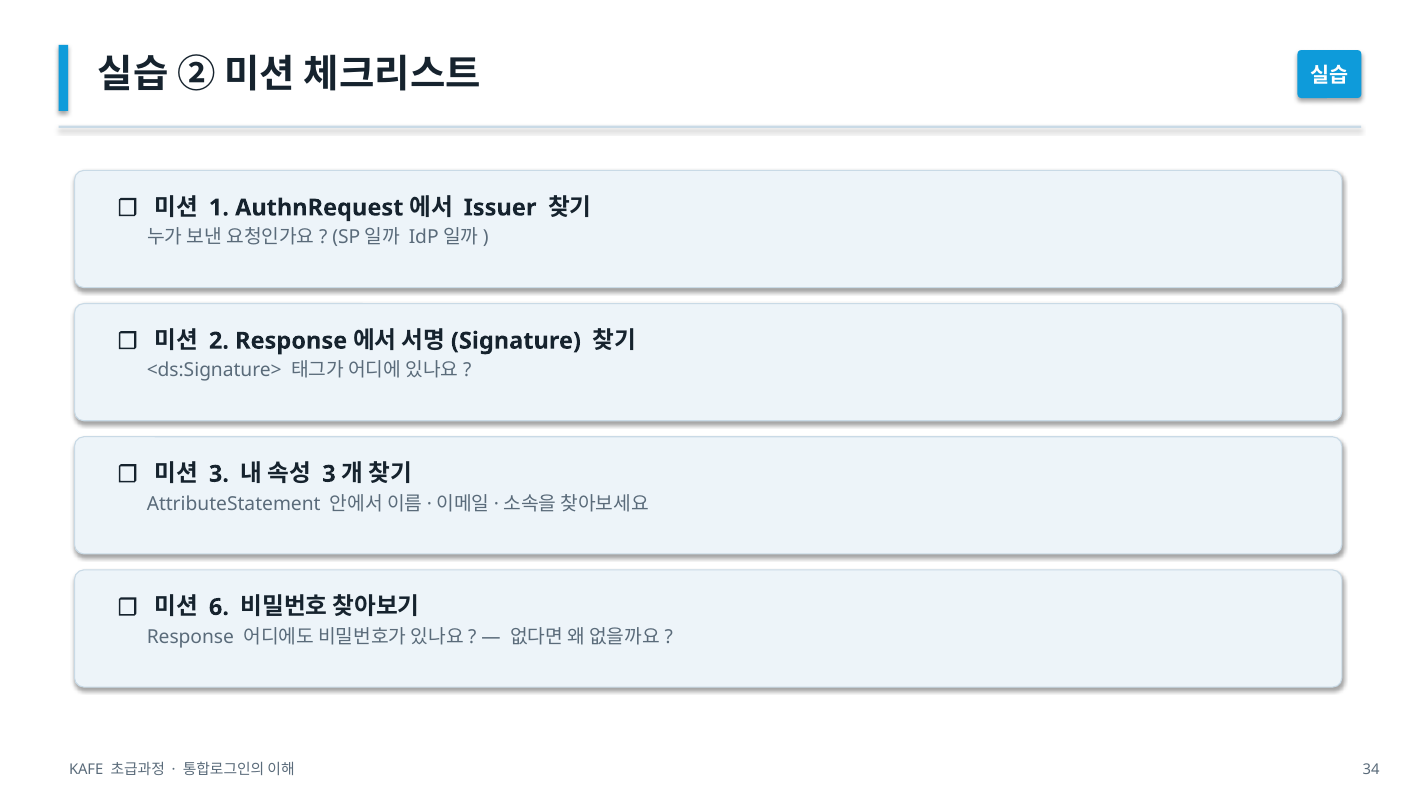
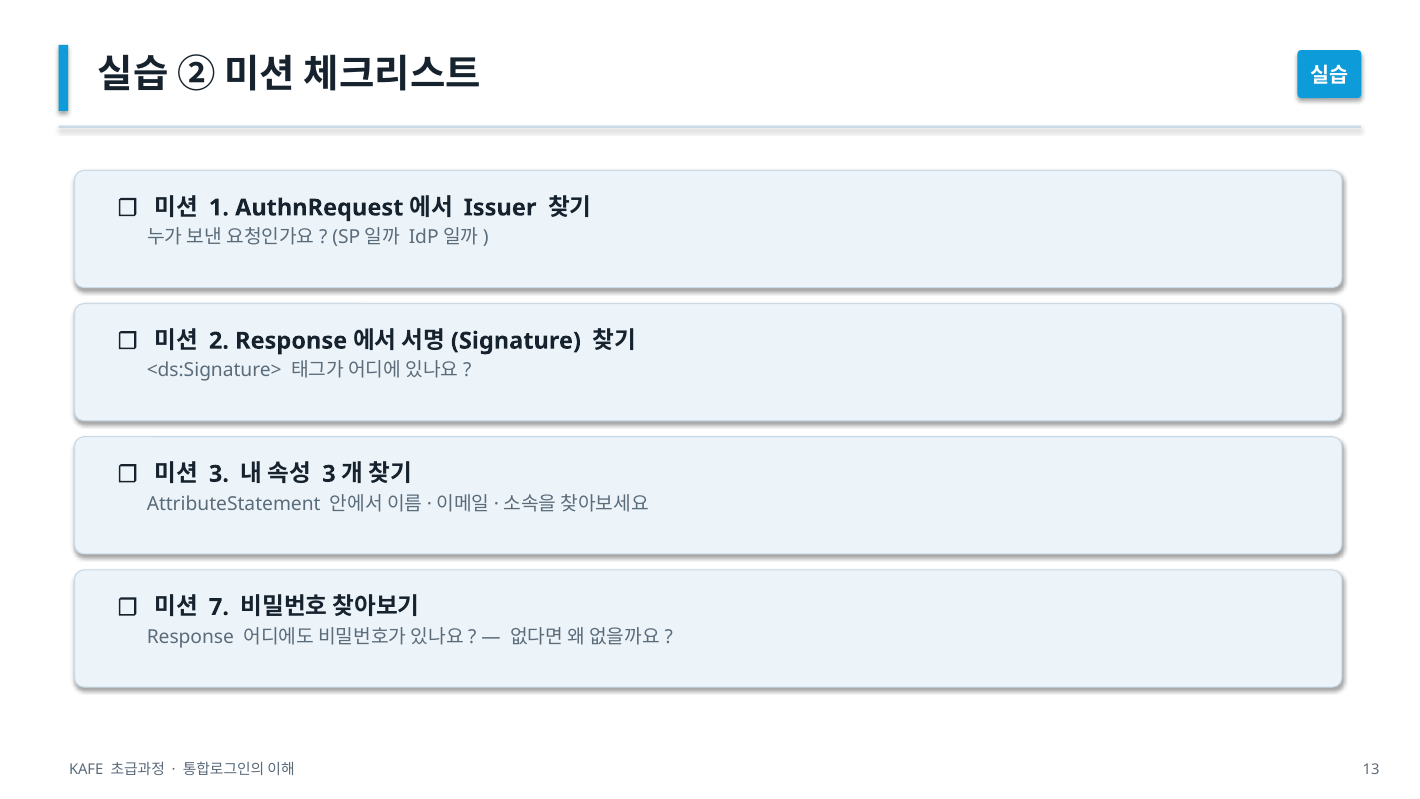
6: 6 -> 7
34: 34 -> 13
